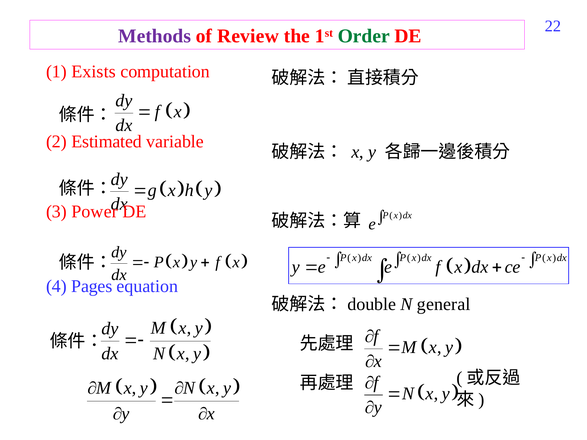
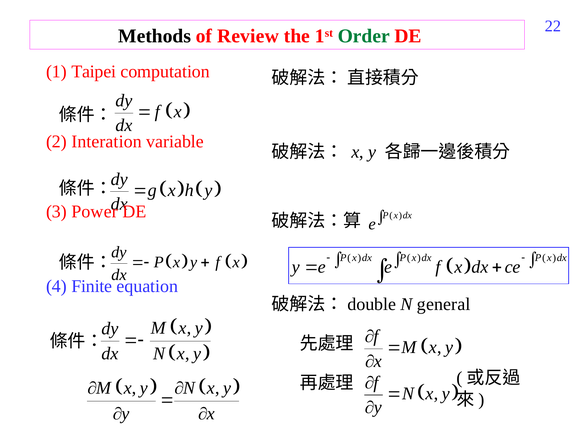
Methods colour: purple -> black
Exists: Exists -> Taipei
Estimated: Estimated -> Interation
Pages: Pages -> Finite
